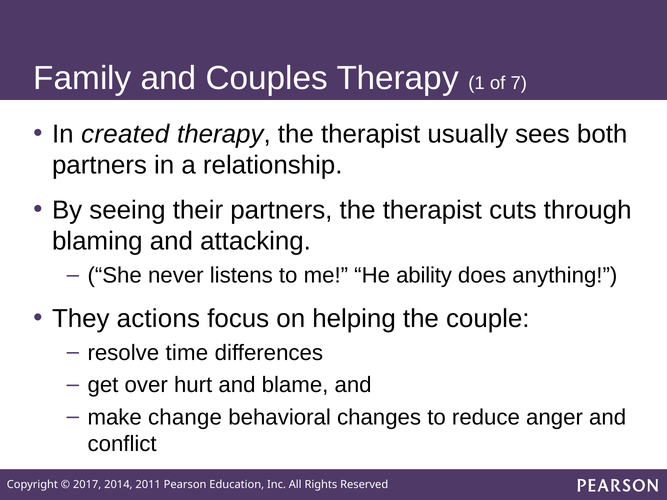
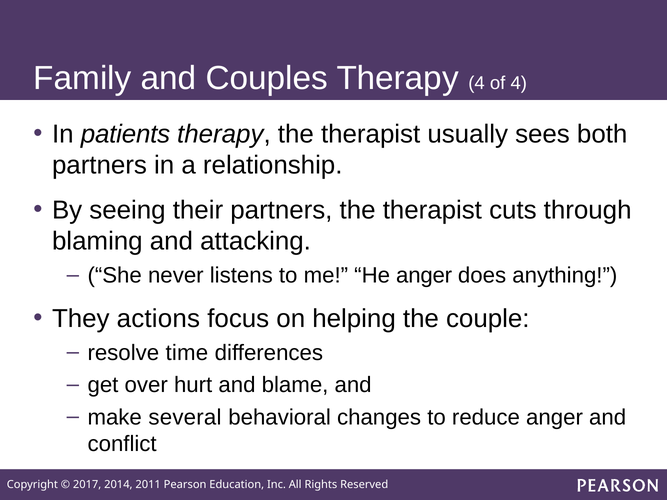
Therapy 1: 1 -> 4
of 7: 7 -> 4
created: created -> patients
He ability: ability -> anger
change: change -> several
